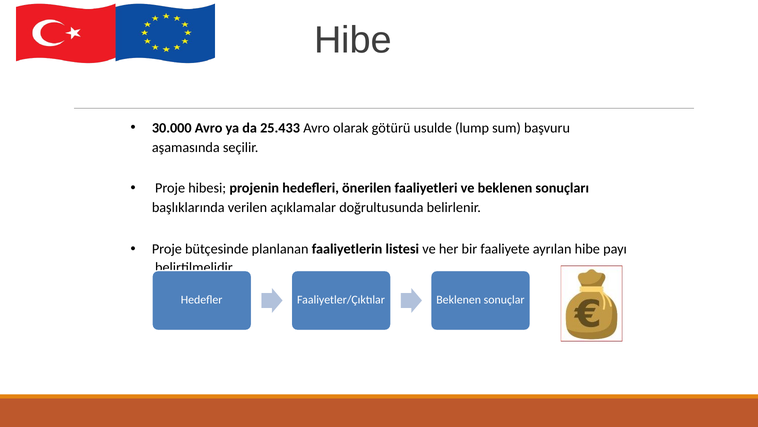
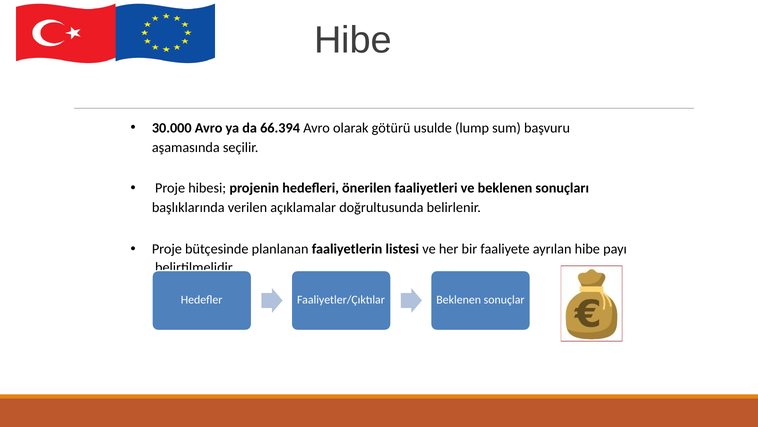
25.433: 25.433 -> 66.394
